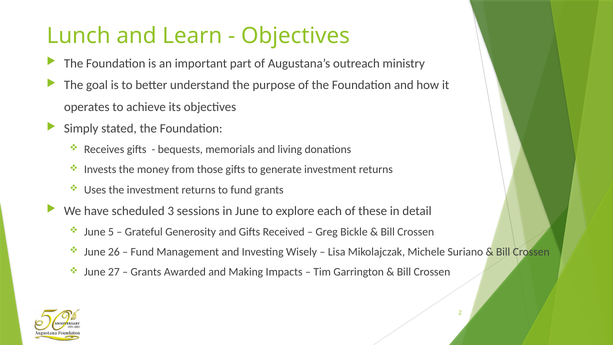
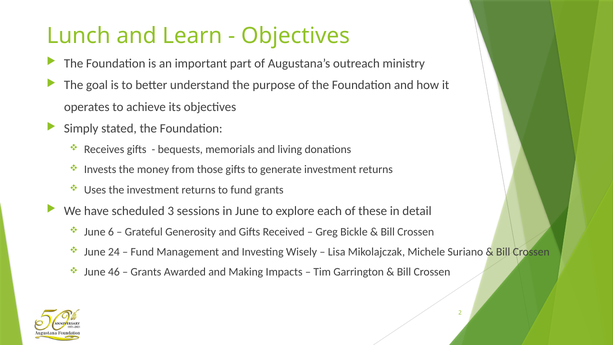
5: 5 -> 6
26: 26 -> 24
27: 27 -> 46
